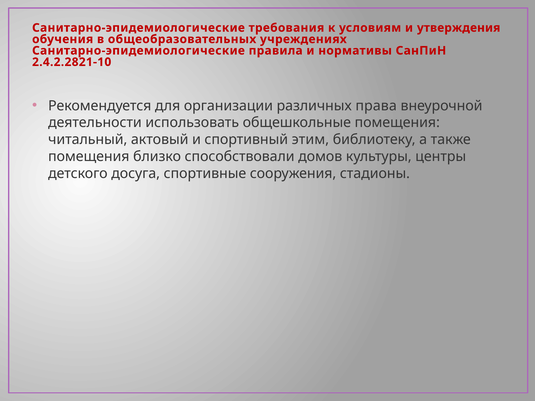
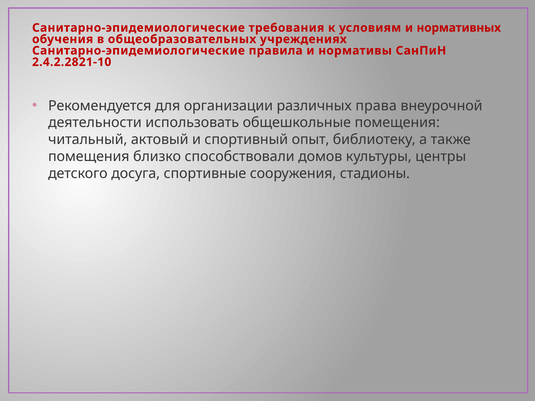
утверждения: утверждения -> нормативных
этим: этим -> опыт
